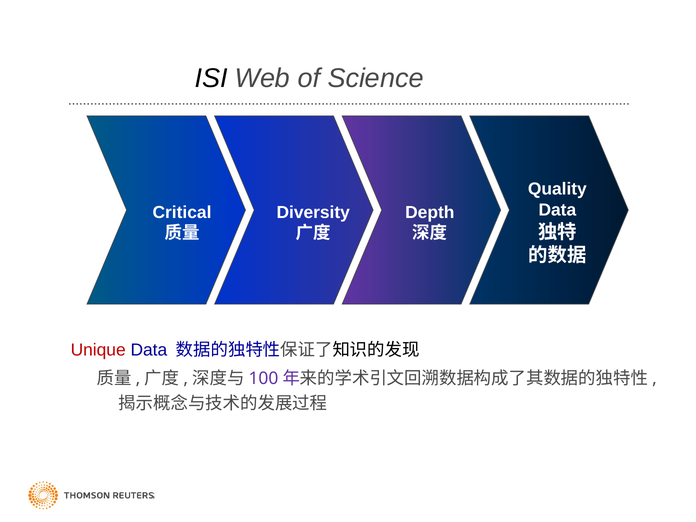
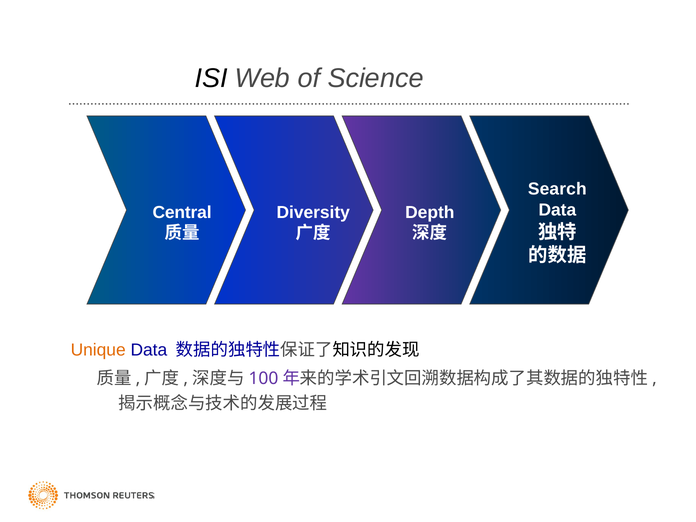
Quality: Quality -> Search
Critical: Critical -> Central
Unique colour: red -> orange
